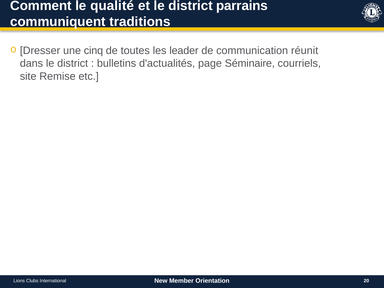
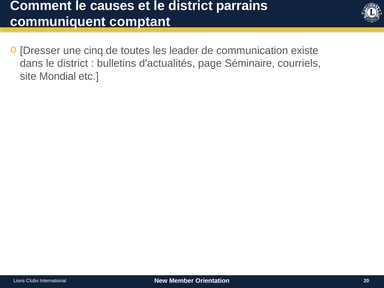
qualité: qualité -> causes
traditions: traditions -> comptant
réunit: réunit -> existe
Remise: Remise -> Mondial
